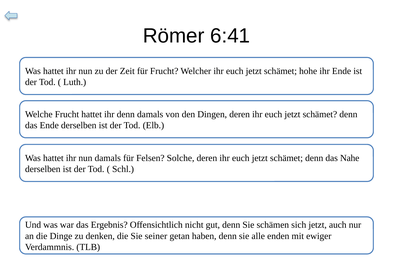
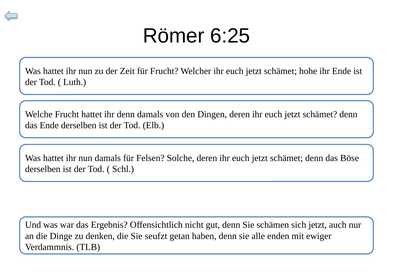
6:41: 6:41 -> 6:25
Nahe: Nahe -> Böse
seiner: seiner -> seufzt
